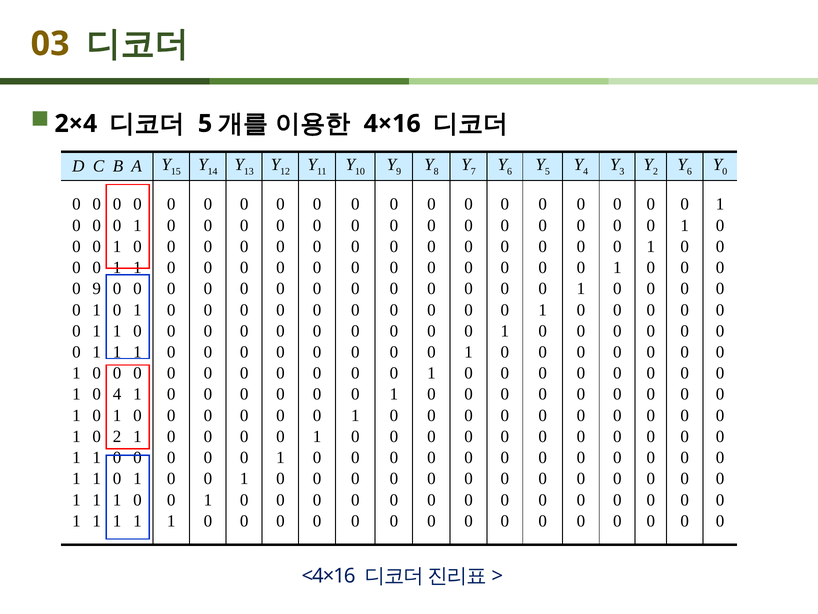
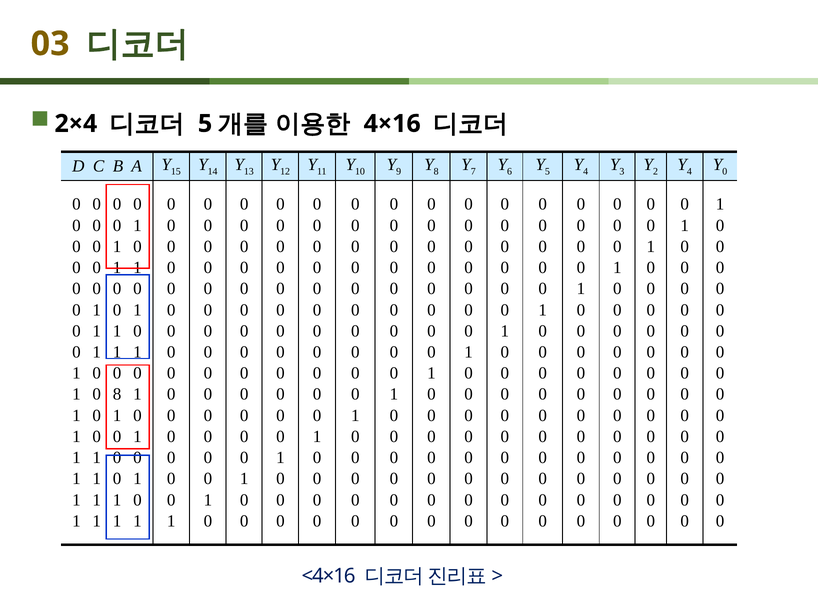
6 at (689, 171): 6 -> 4
9 at (97, 289): 9 -> 0
0 4: 4 -> 8
2 at (117, 436): 2 -> 0
